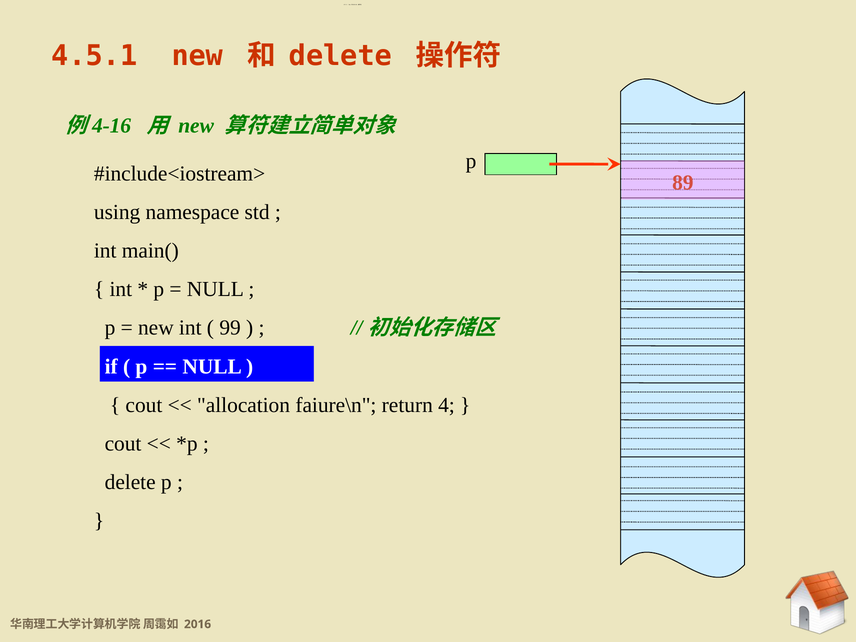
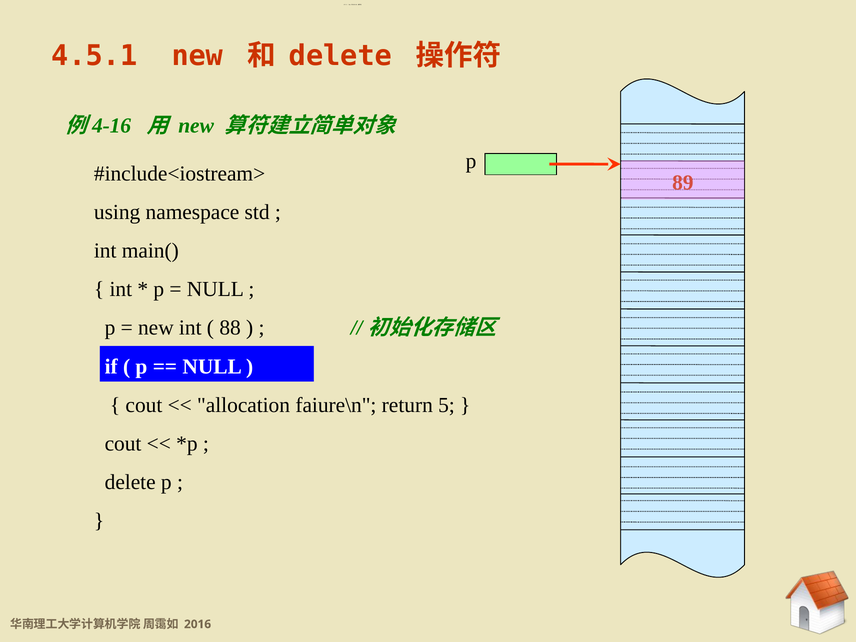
99: 99 -> 88
4: 4 -> 5
